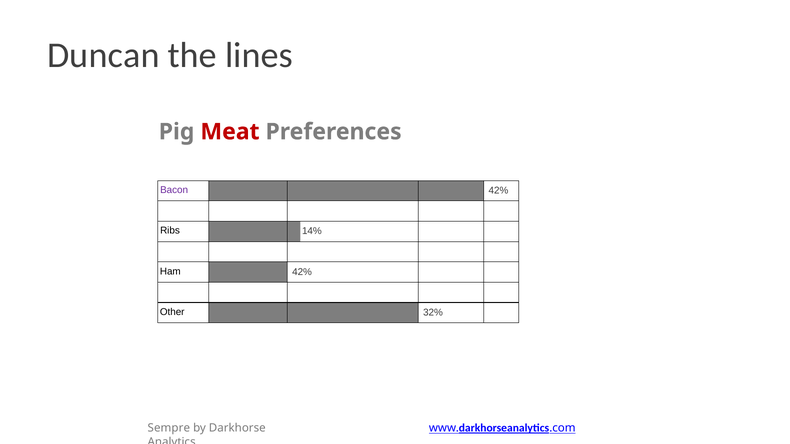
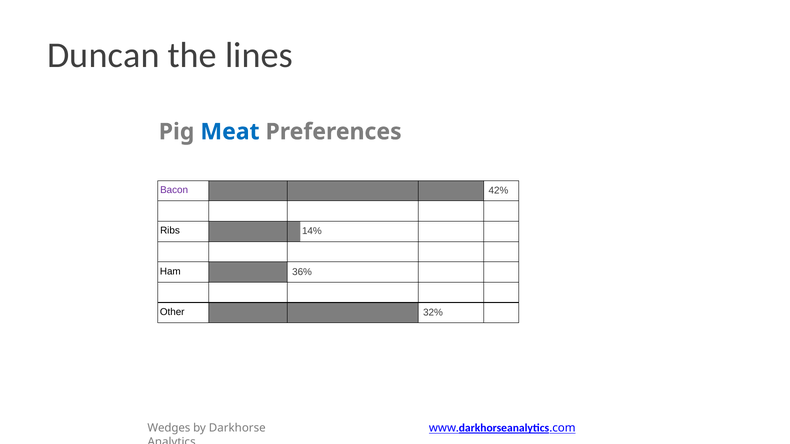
Meat colour: red -> blue
Ham 42%: 42% -> 36%
Sempre: Sempre -> Wedges
